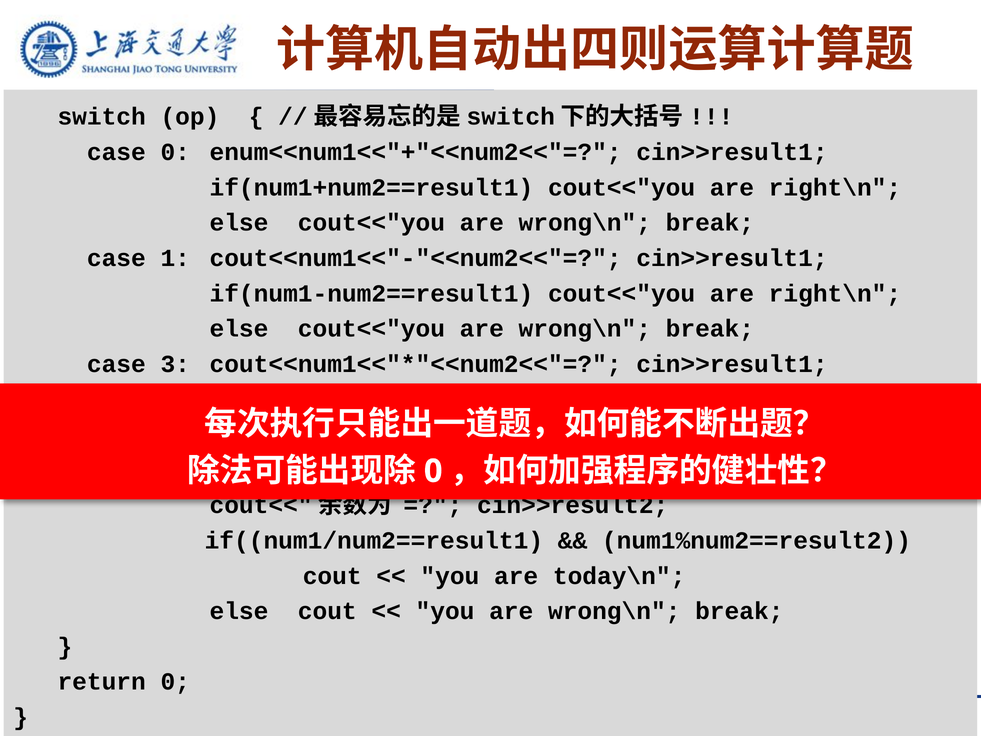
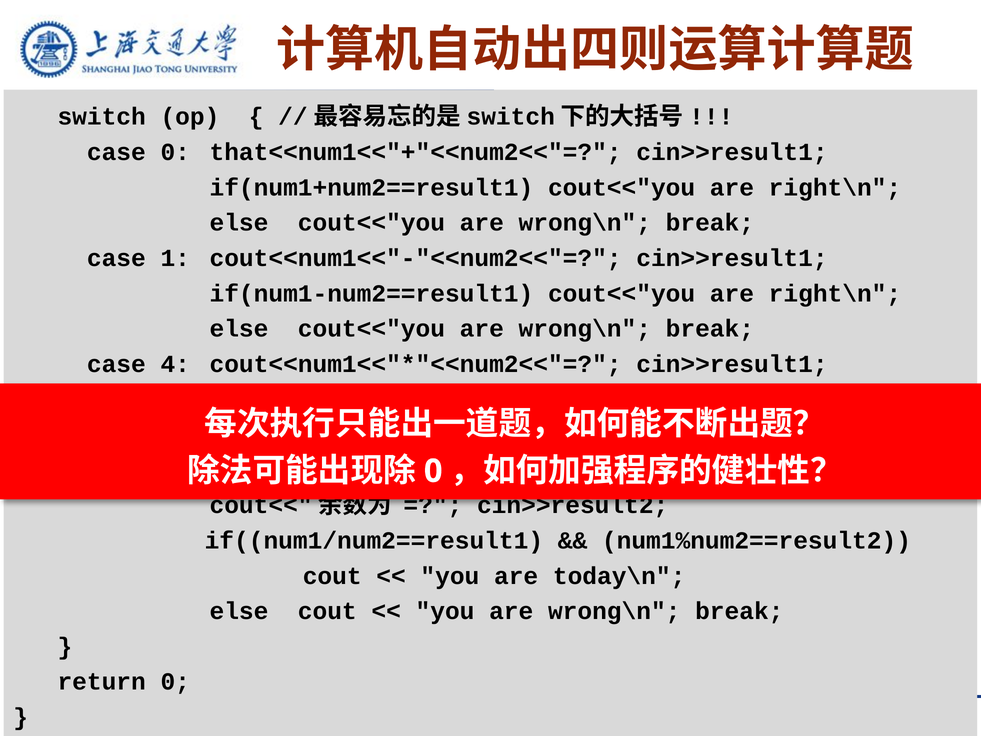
enum<<num1<<"+"<<num2<<"=: enum<<num1<<"+"<<num2<<"= -> that<<num1<<"+"<<num2<<"=
3 at (175, 364): 3 -> 4
